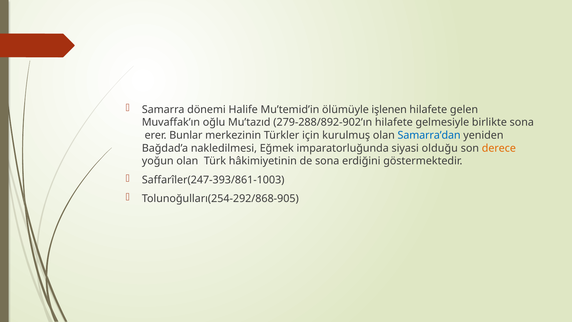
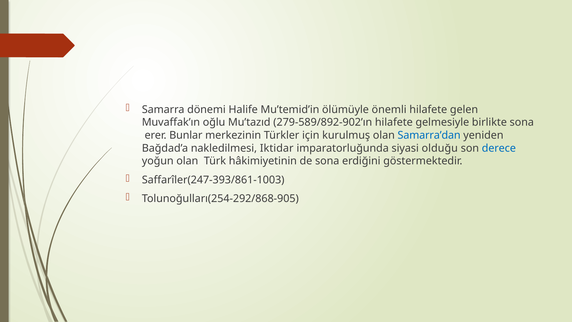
işlenen: işlenen -> önemli
279-288/892-902’ın: 279-288/892-902’ın -> 279-589/892-902’ın
Eğmek: Eğmek -> Iktidar
derece colour: orange -> blue
